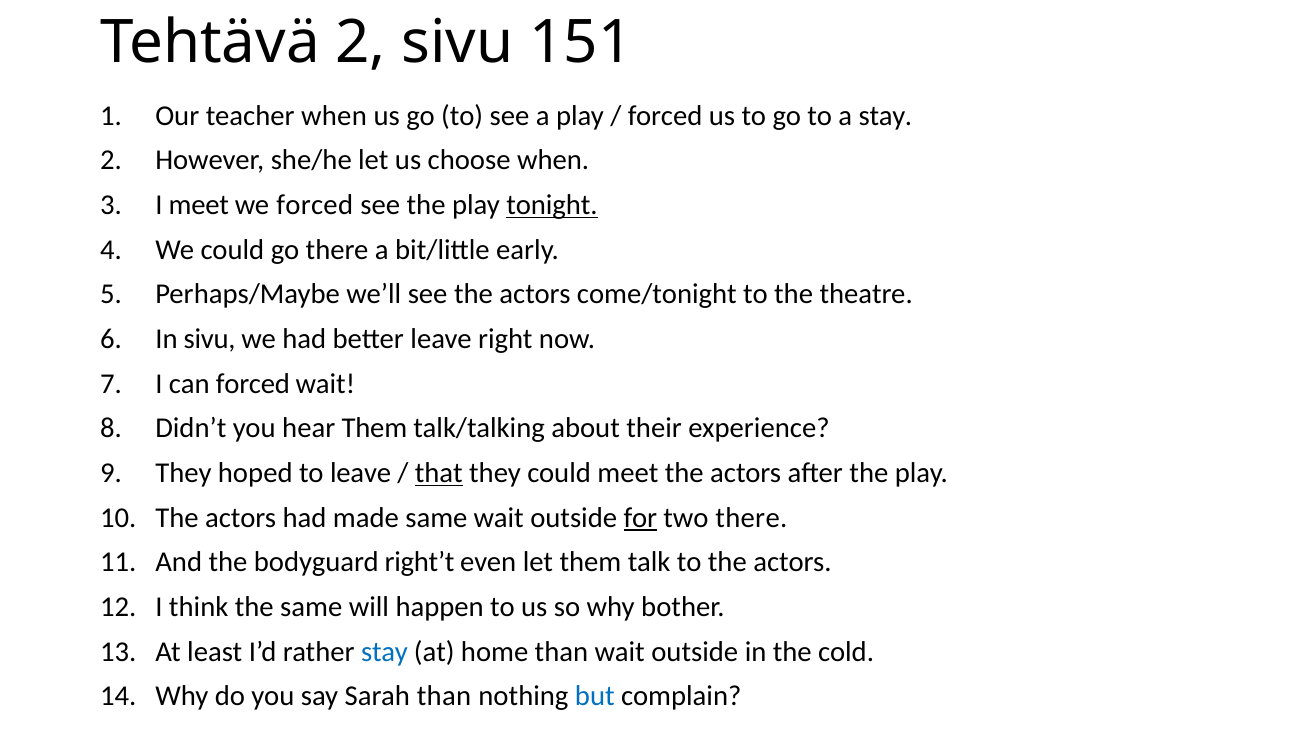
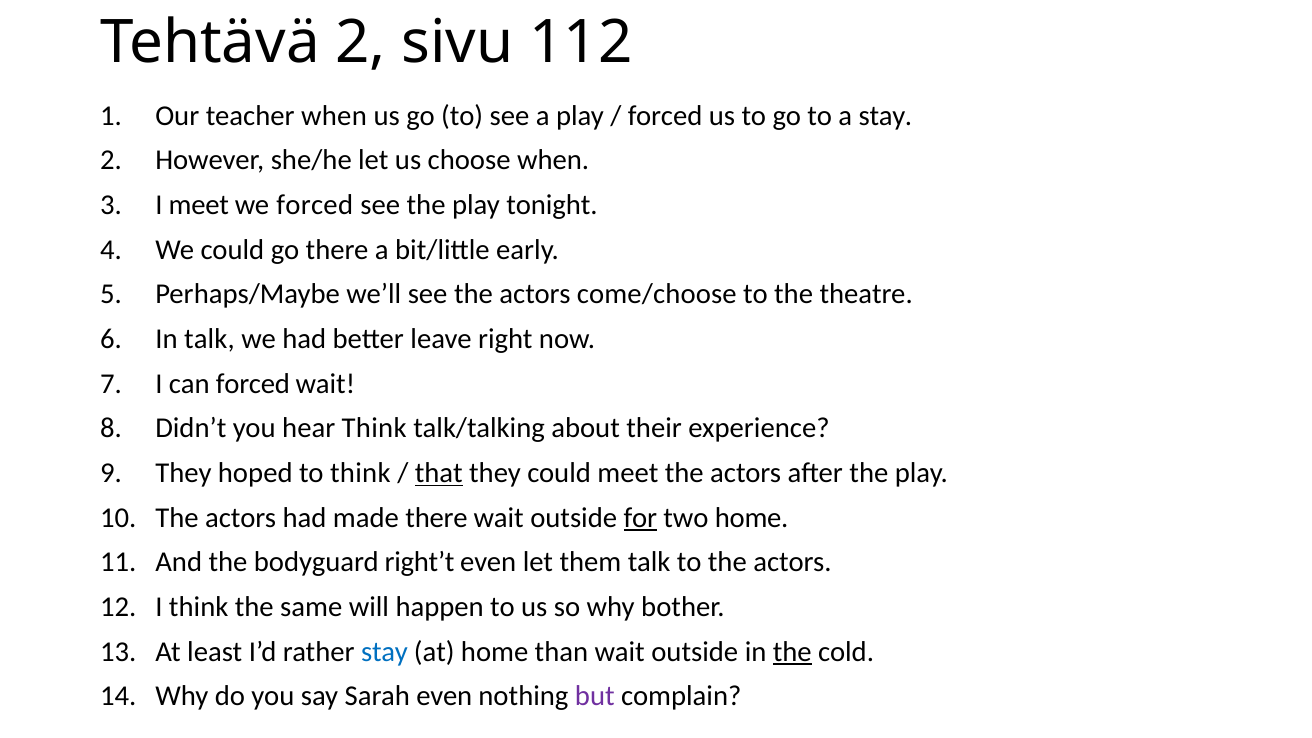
151: 151 -> 112
tonight underline: present -> none
come/tonight: come/tonight -> come/choose
In sivu: sivu -> talk
hear Them: Them -> Think
to leave: leave -> think
made same: same -> there
two there: there -> home
the at (792, 652) underline: none -> present
Sarah than: than -> even
but colour: blue -> purple
